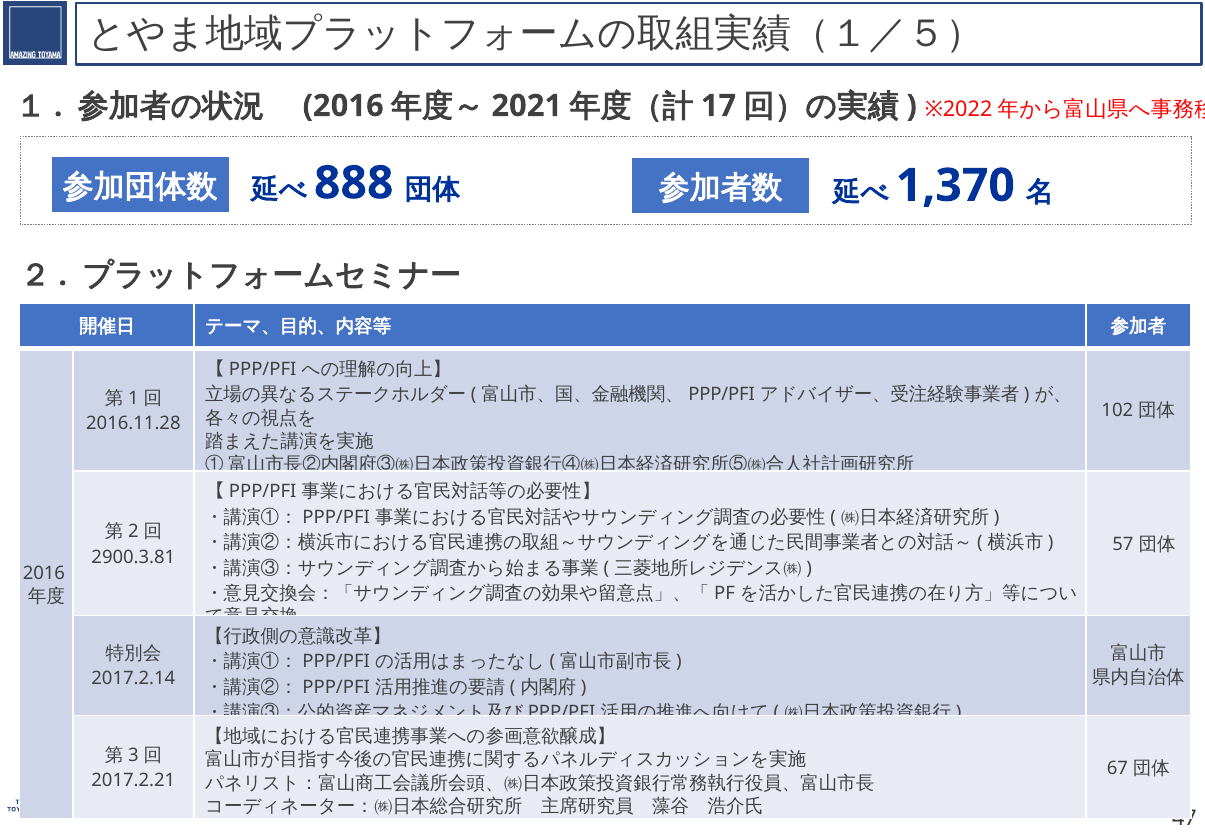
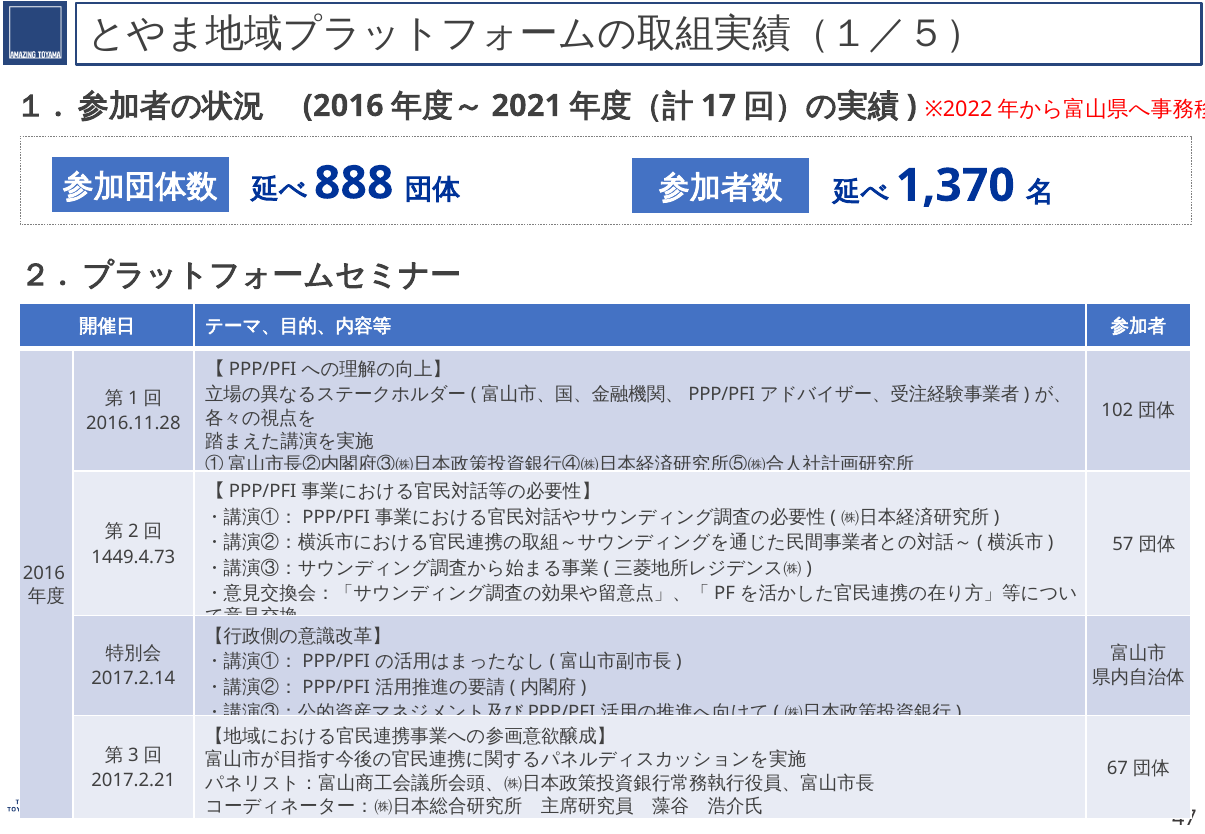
2900.3.81: 2900.3.81 -> 1449.4.73
